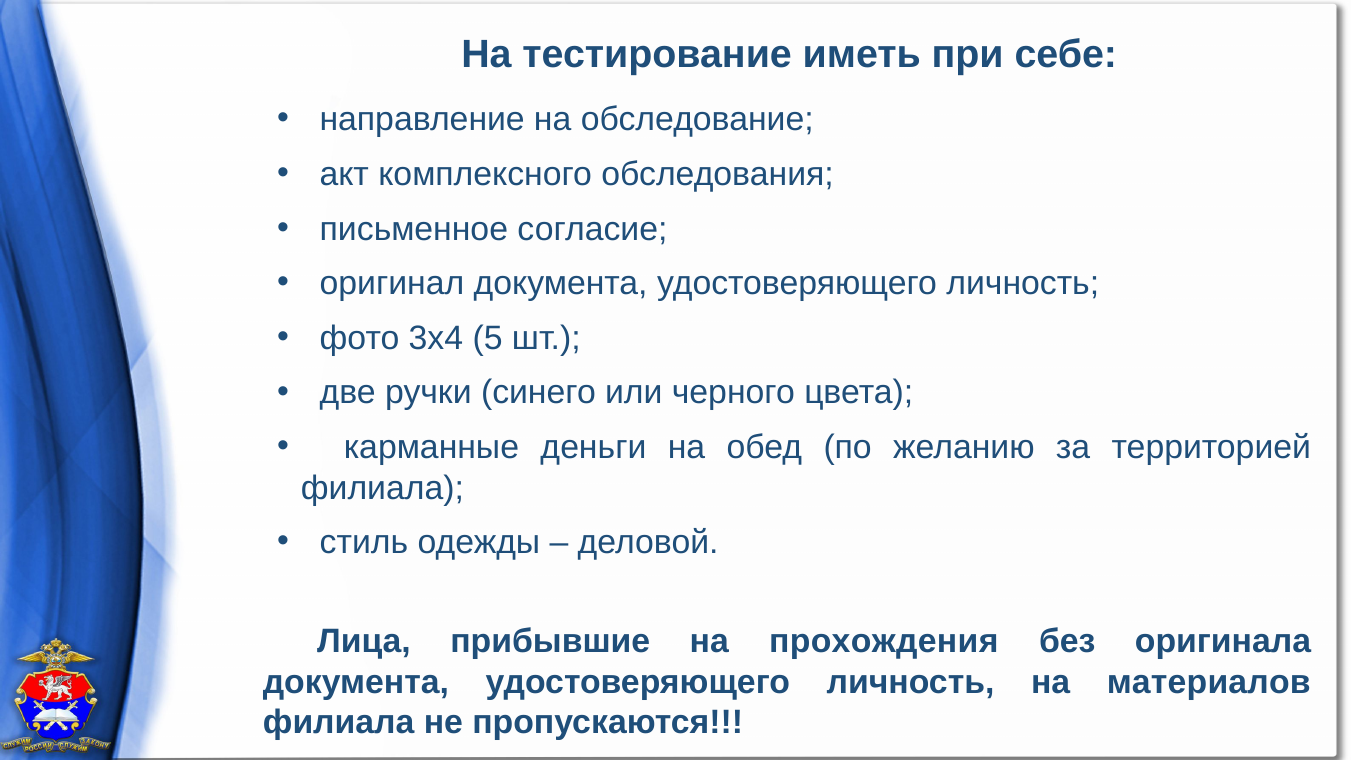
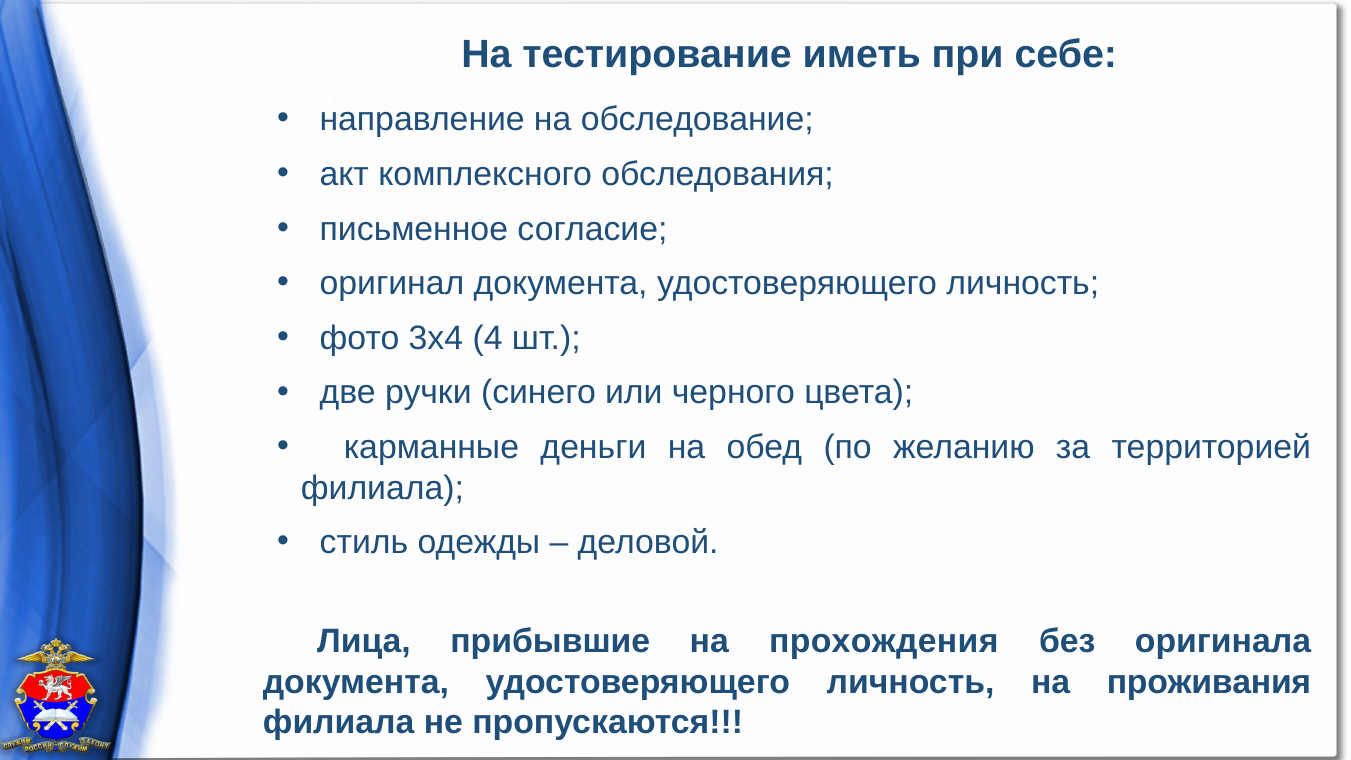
5: 5 -> 4
материалов: материалов -> проживания
